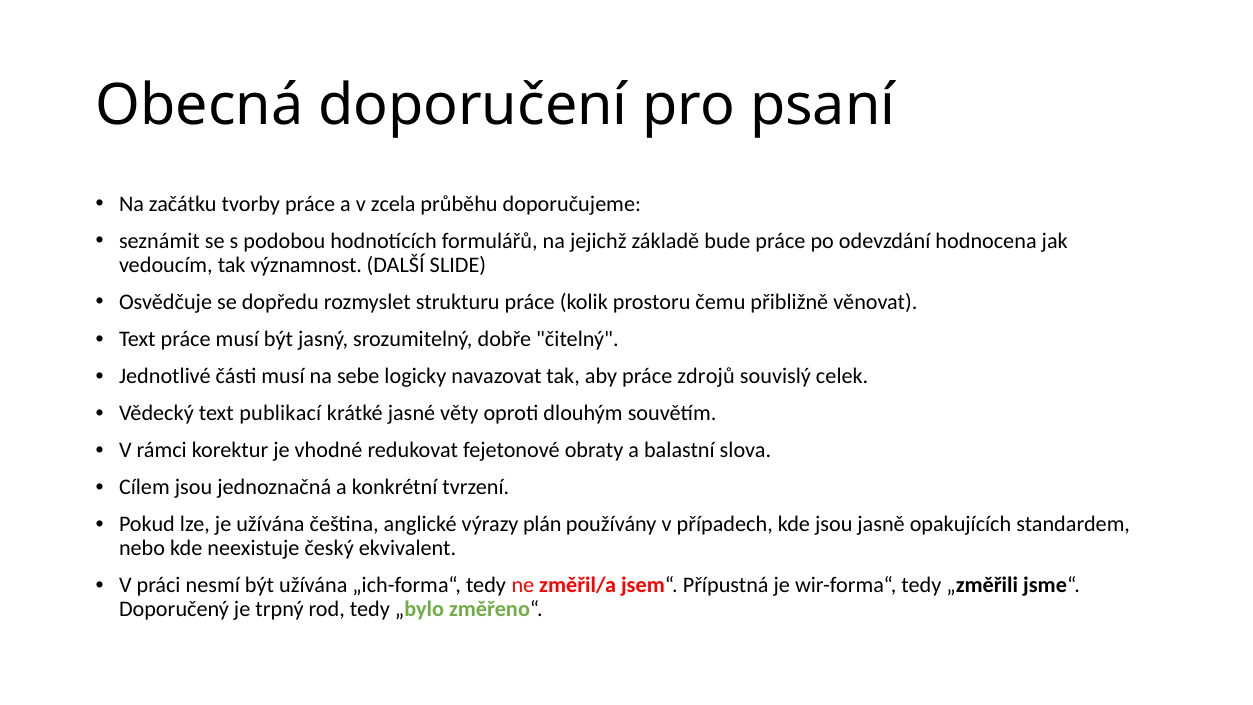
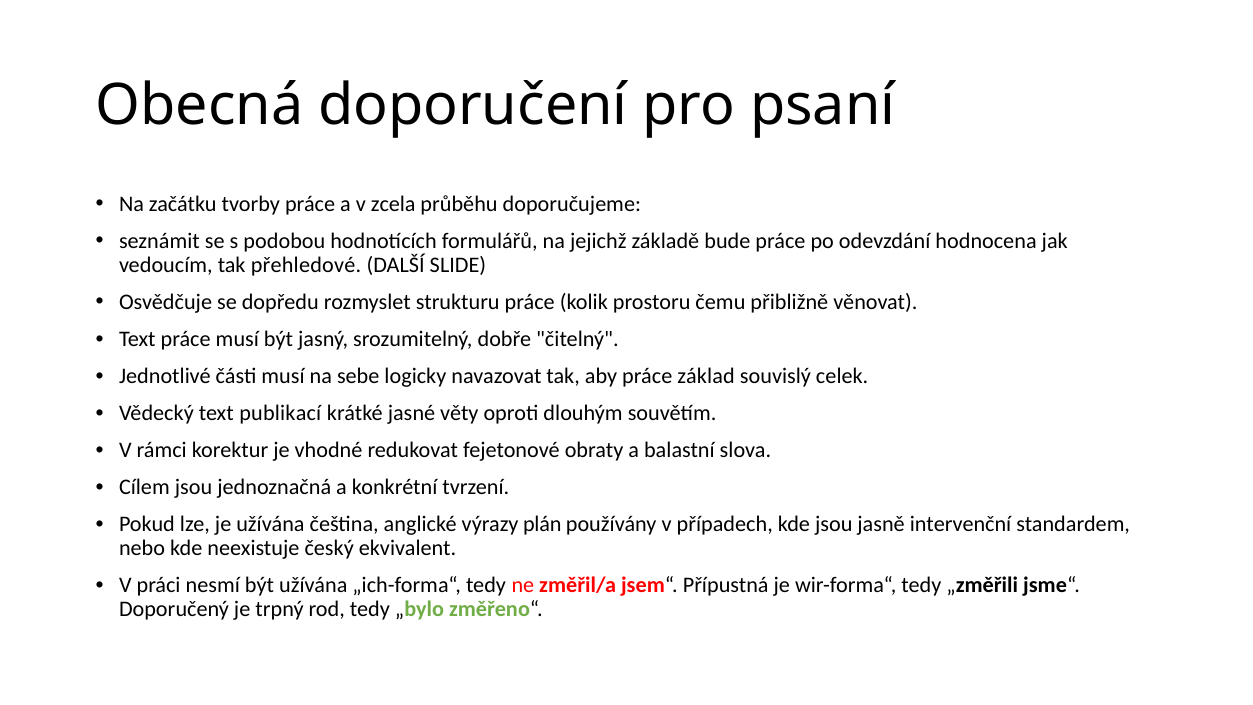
významnost: významnost -> přehledové
zdrojů: zdrojů -> základ
opakujících: opakujících -> intervenční
